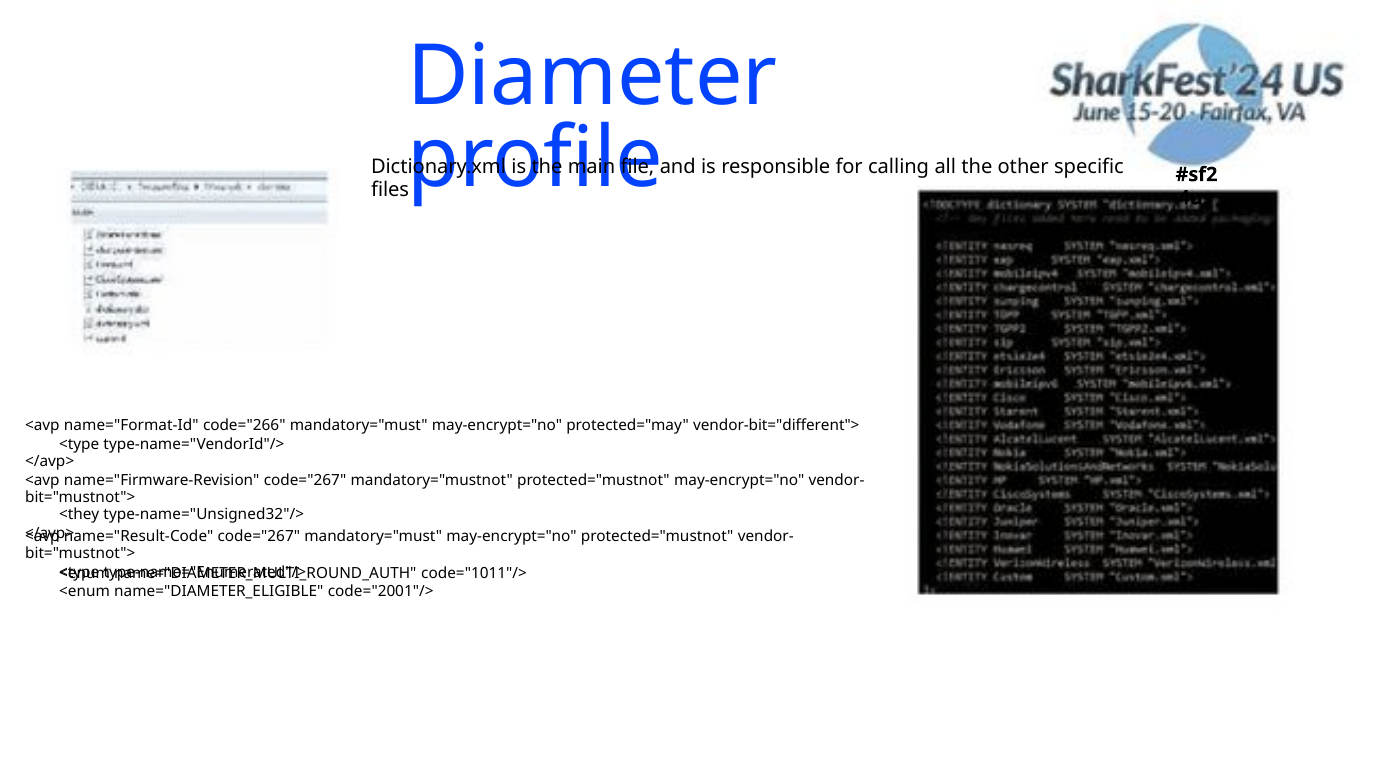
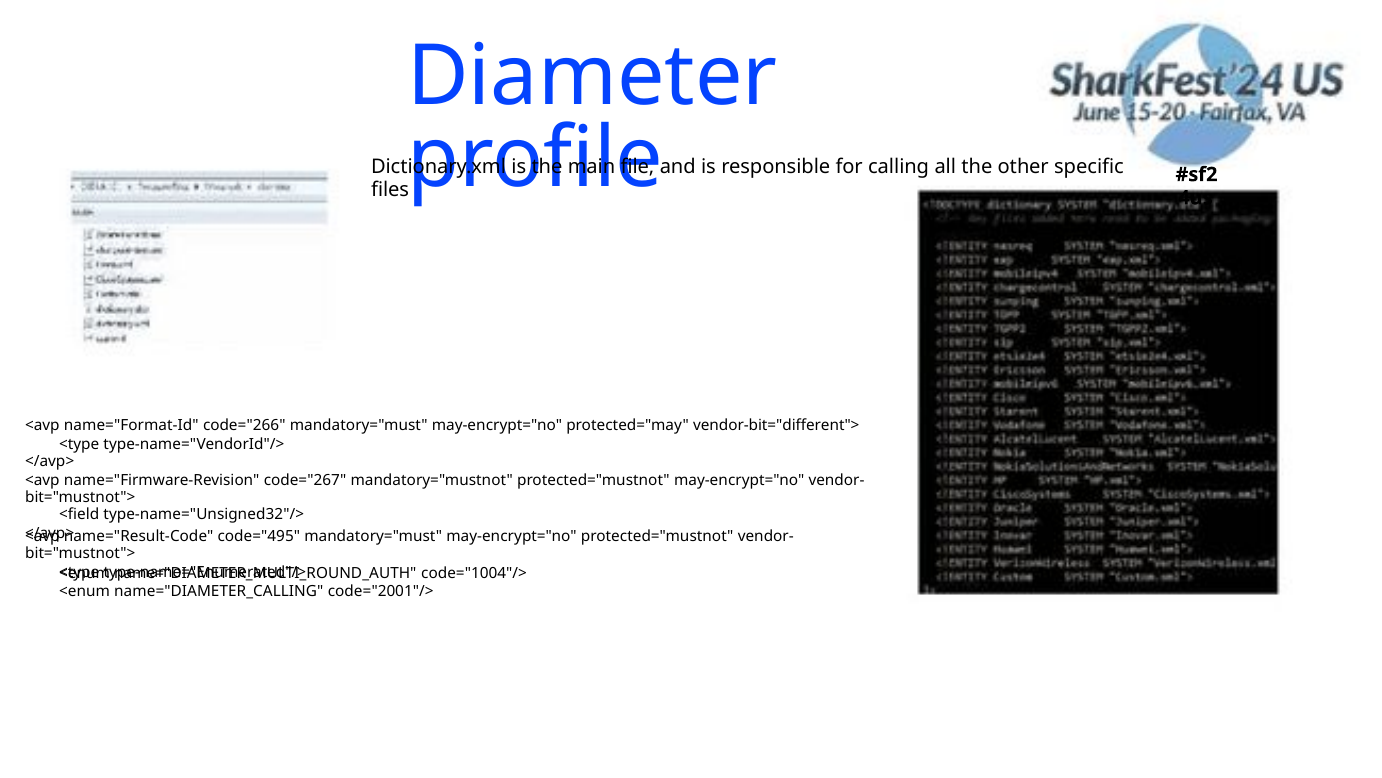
<they: <they -> <field
name="Result-Code code="267: code="267 -> code="495
code="1011"/>: code="1011"/> -> code="1004"/>
name="DIAMETER_ELIGIBLE: name="DIAMETER_ELIGIBLE -> name="DIAMETER_CALLING
